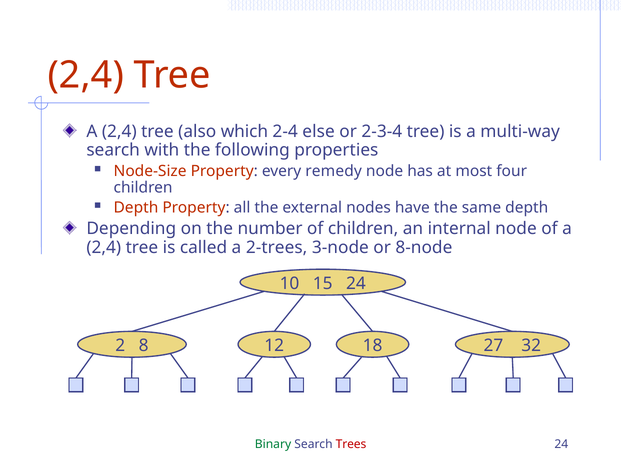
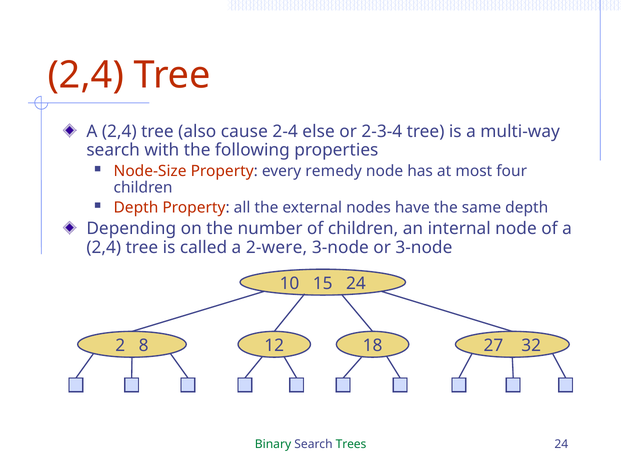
which: which -> cause
2-trees: 2-trees -> 2-were
or 8-node: 8-node -> 3-node
Trees colour: red -> green
